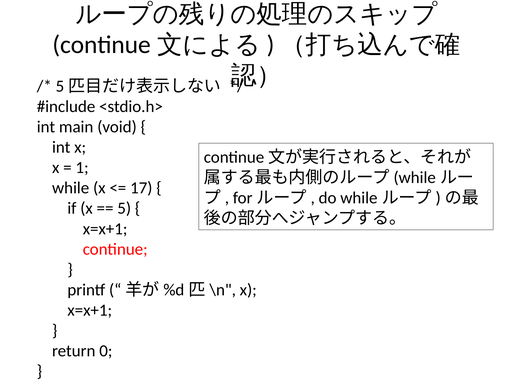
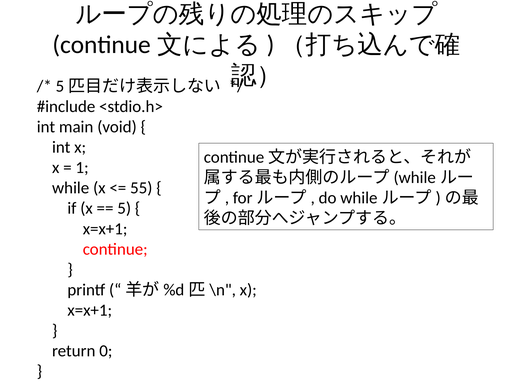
17: 17 -> 55
